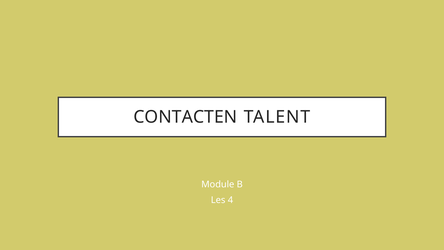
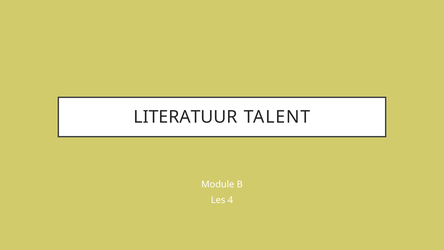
CONTACTEN: CONTACTEN -> LITERATUUR
